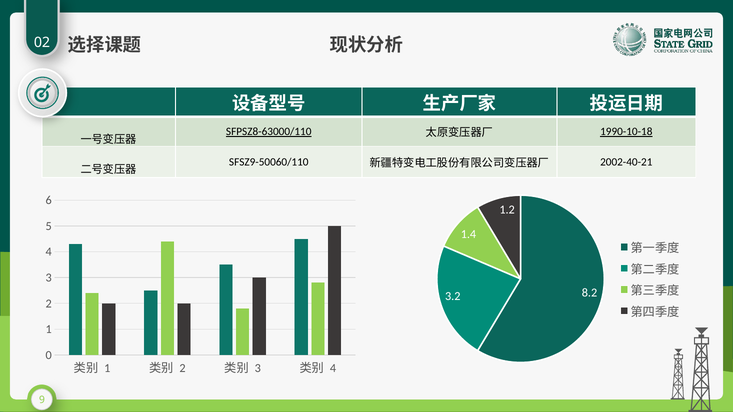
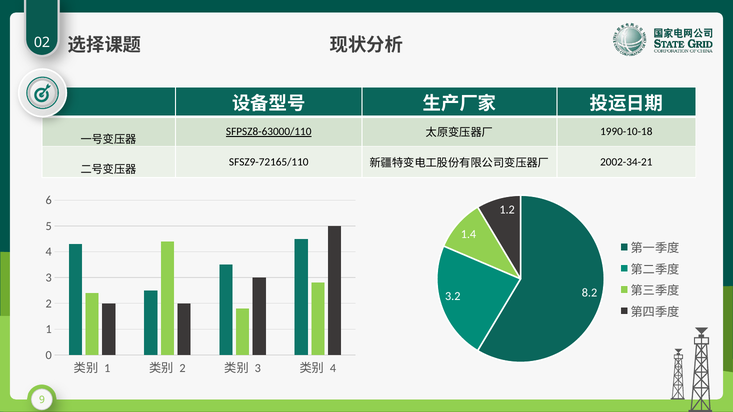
1990-10-18 underline: present -> none
SFSZ9-50060/110: SFSZ9-50060/110 -> SFSZ9-72165/110
2002-40-21: 2002-40-21 -> 2002-34-21
